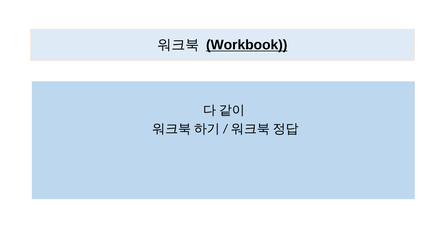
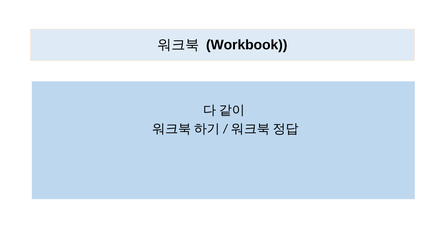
Workbook underline: present -> none
